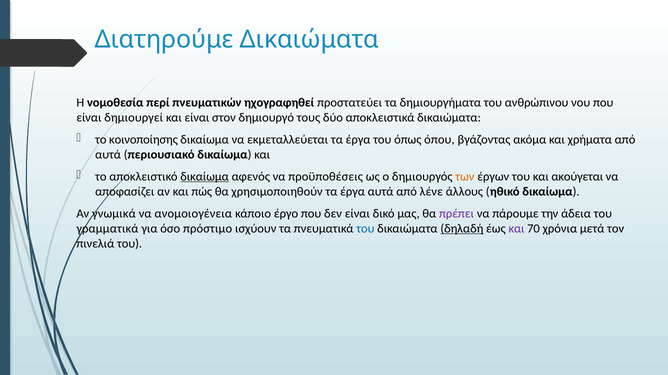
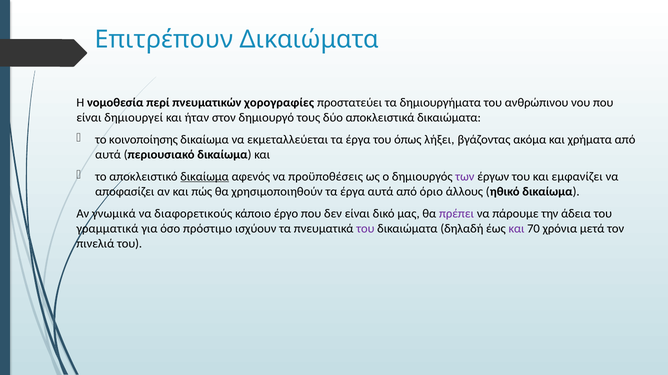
Διατηρούμε: Διατηρούμε -> Επιτρέπουν
ηχογραφηθεί: ηχογραφηθεί -> χορογραφίες
και είναι: είναι -> ήταν
όπου: όπου -> λήξει
των colour: orange -> purple
ακούγεται: ακούγεται -> εμφανίζει
λένε: λένε -> όριο
ανομοιογένεια: ανομοιογένεια -> διαφορετικούς
του at (365, 229) colour: blue -> purple
δηλαδή underline: present -> none
